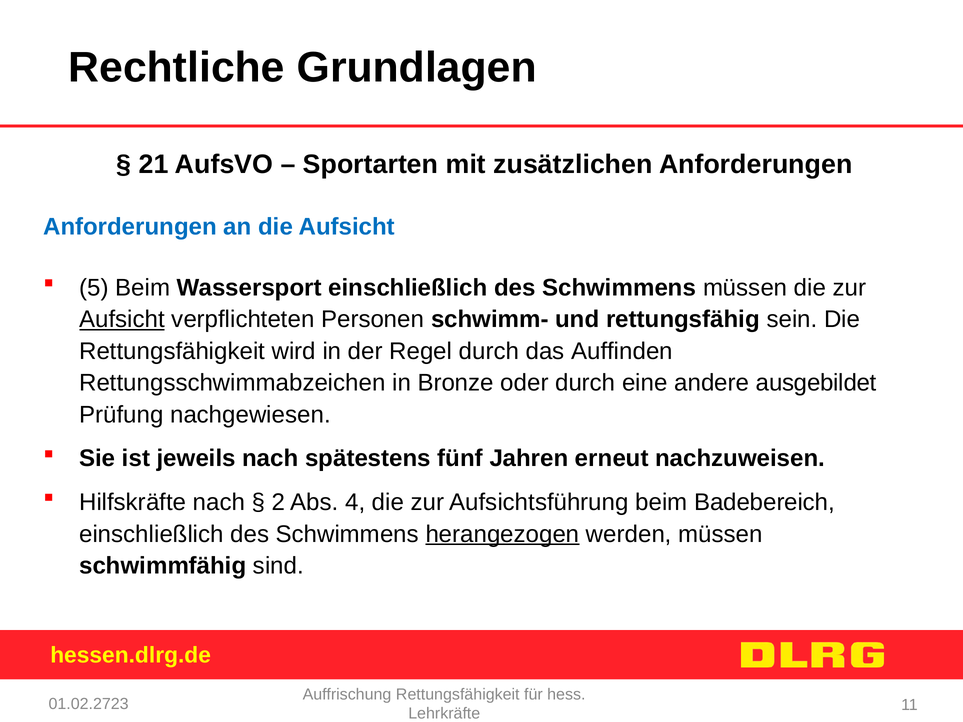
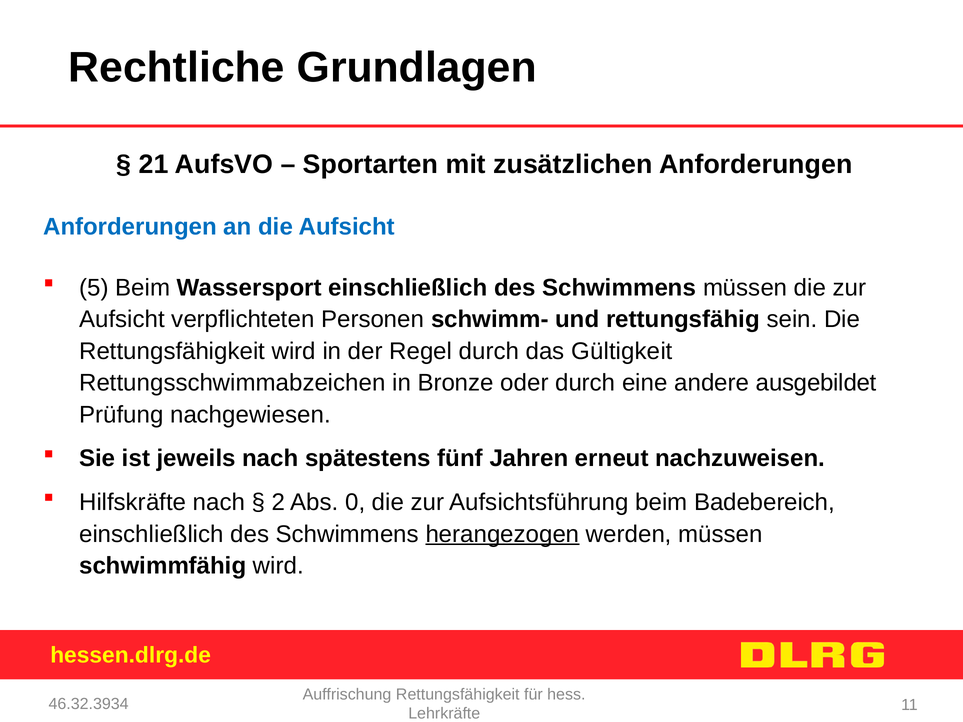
Aufsicht at (122, 320) underline: present -> none
Auffinden: Auffinden -> Gültigkeit
4: 4 -> 0
schwimmfähig sind: sind -> wird
01.02.2723: 01.02.2723 -> 46.32.3934
